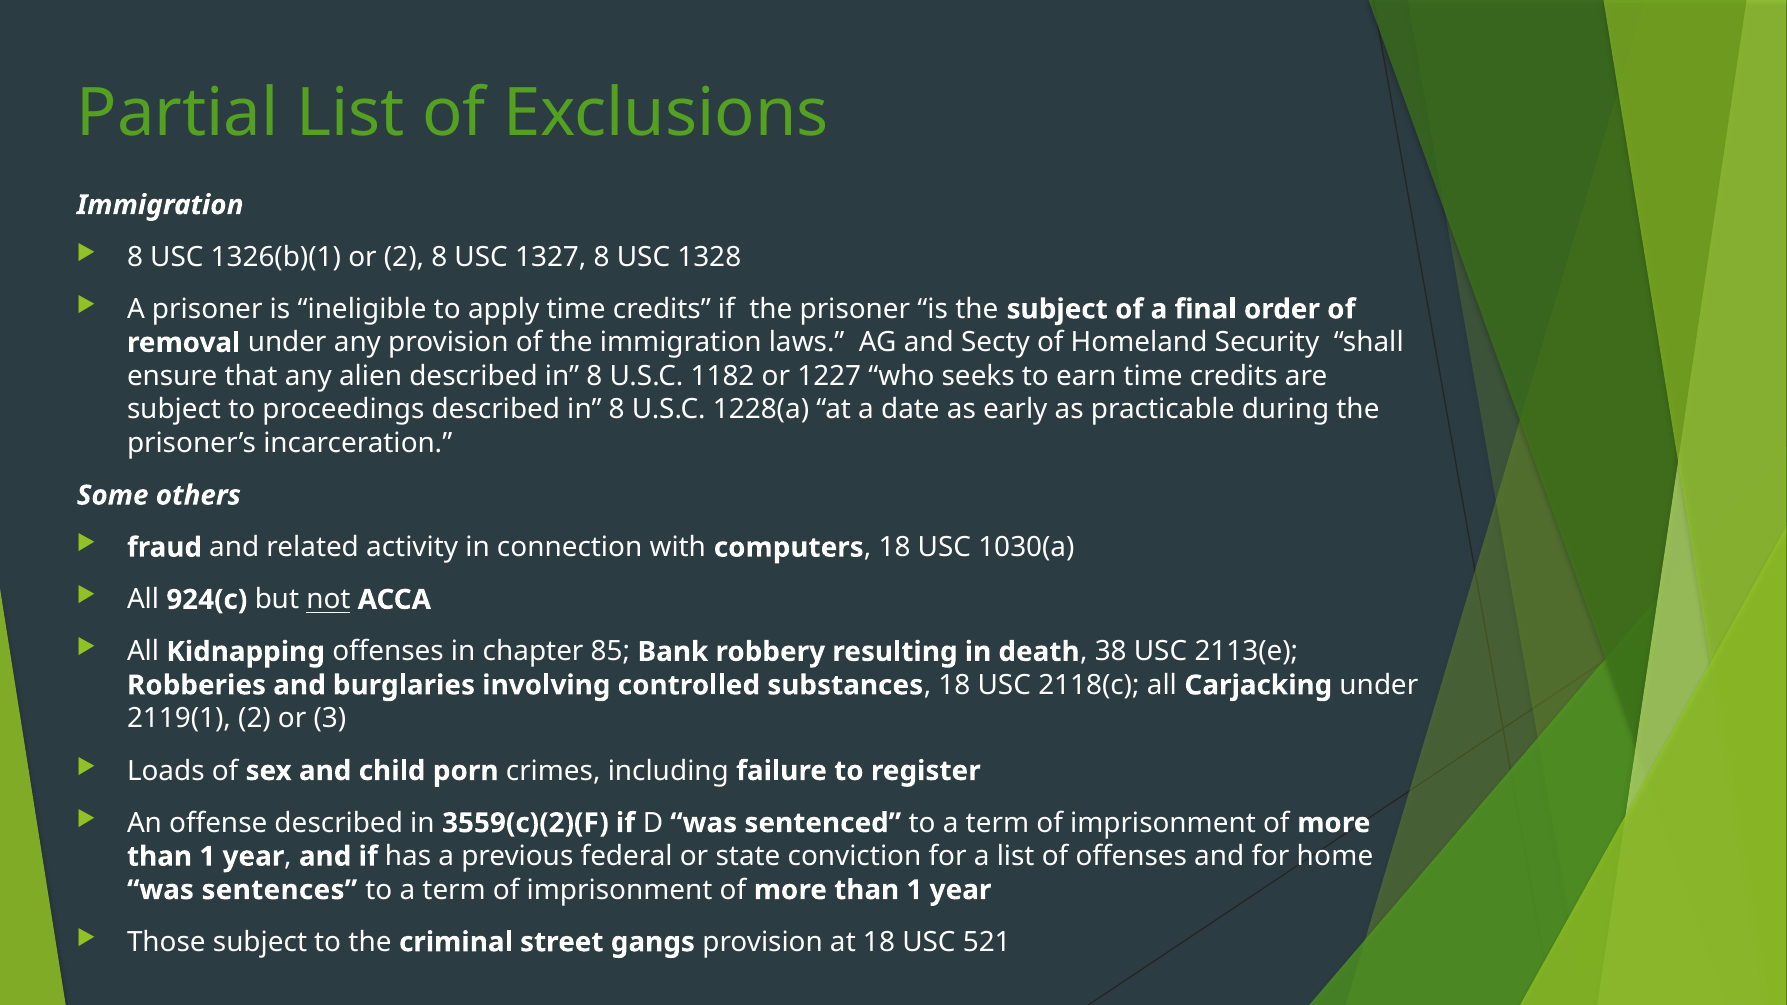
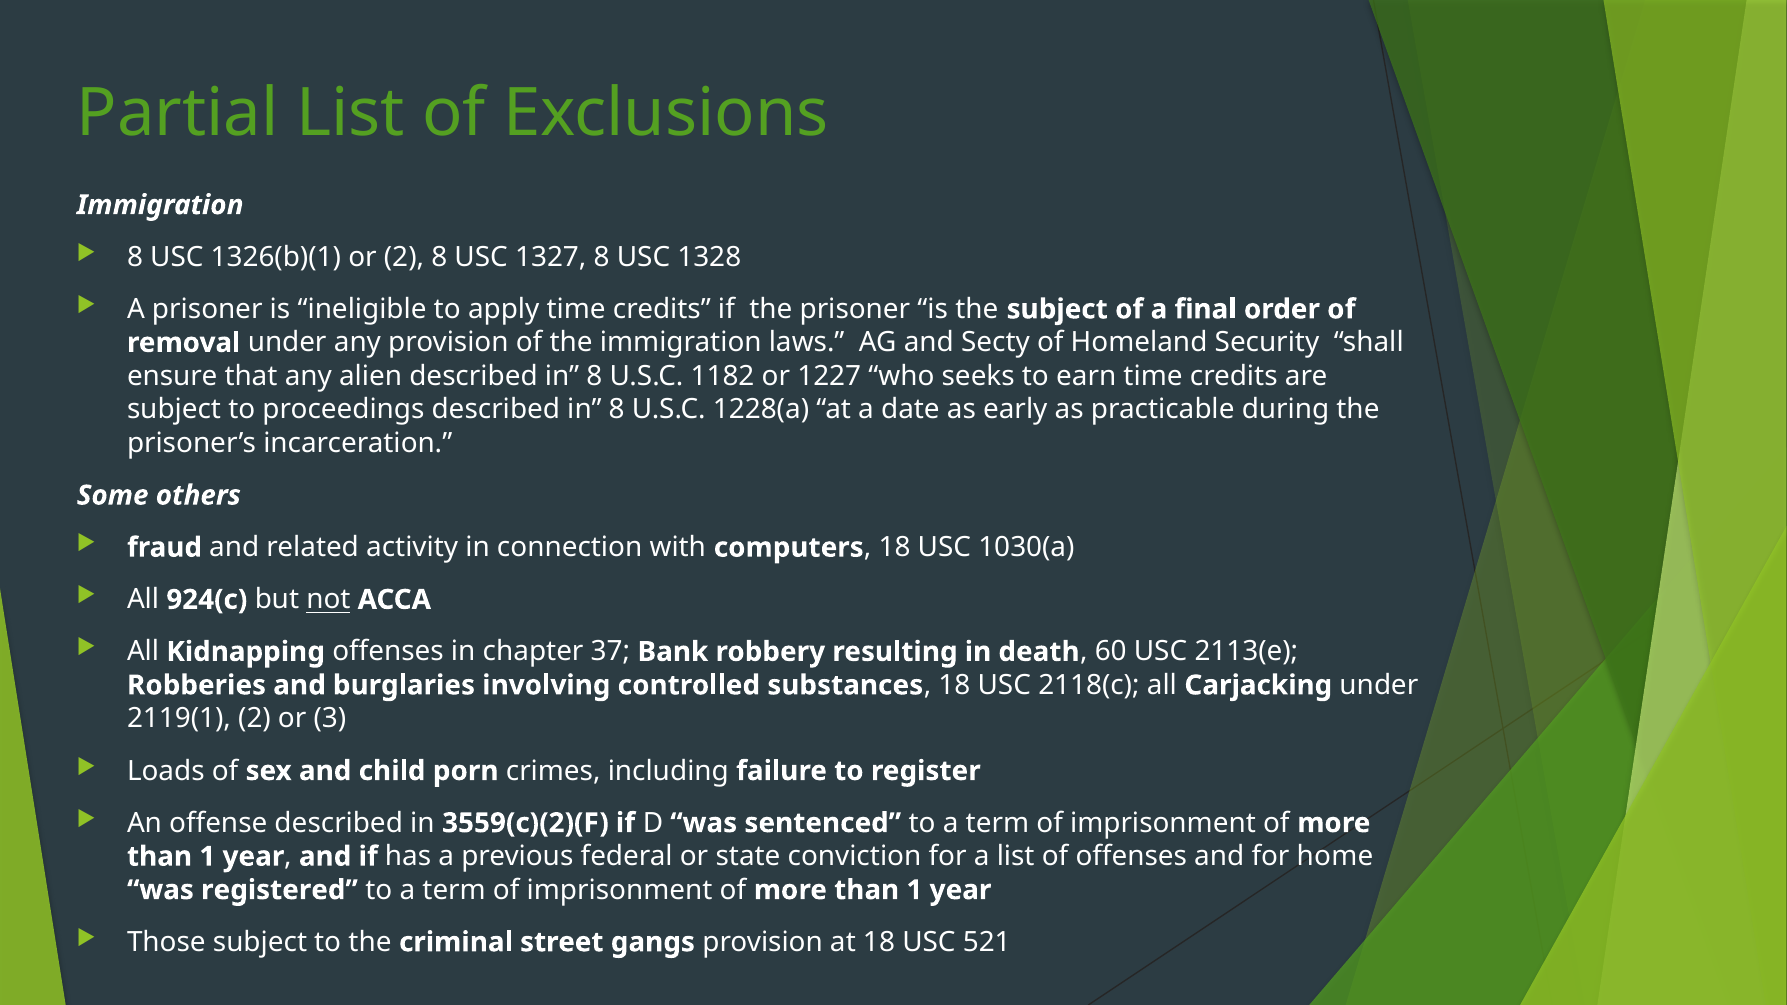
85: 85 -> 37
38: 38 -> 60
sentences: sentences -> registered
